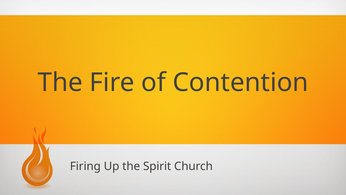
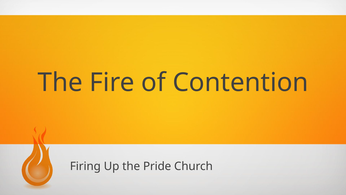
Spirit: Spirit -> Pride
